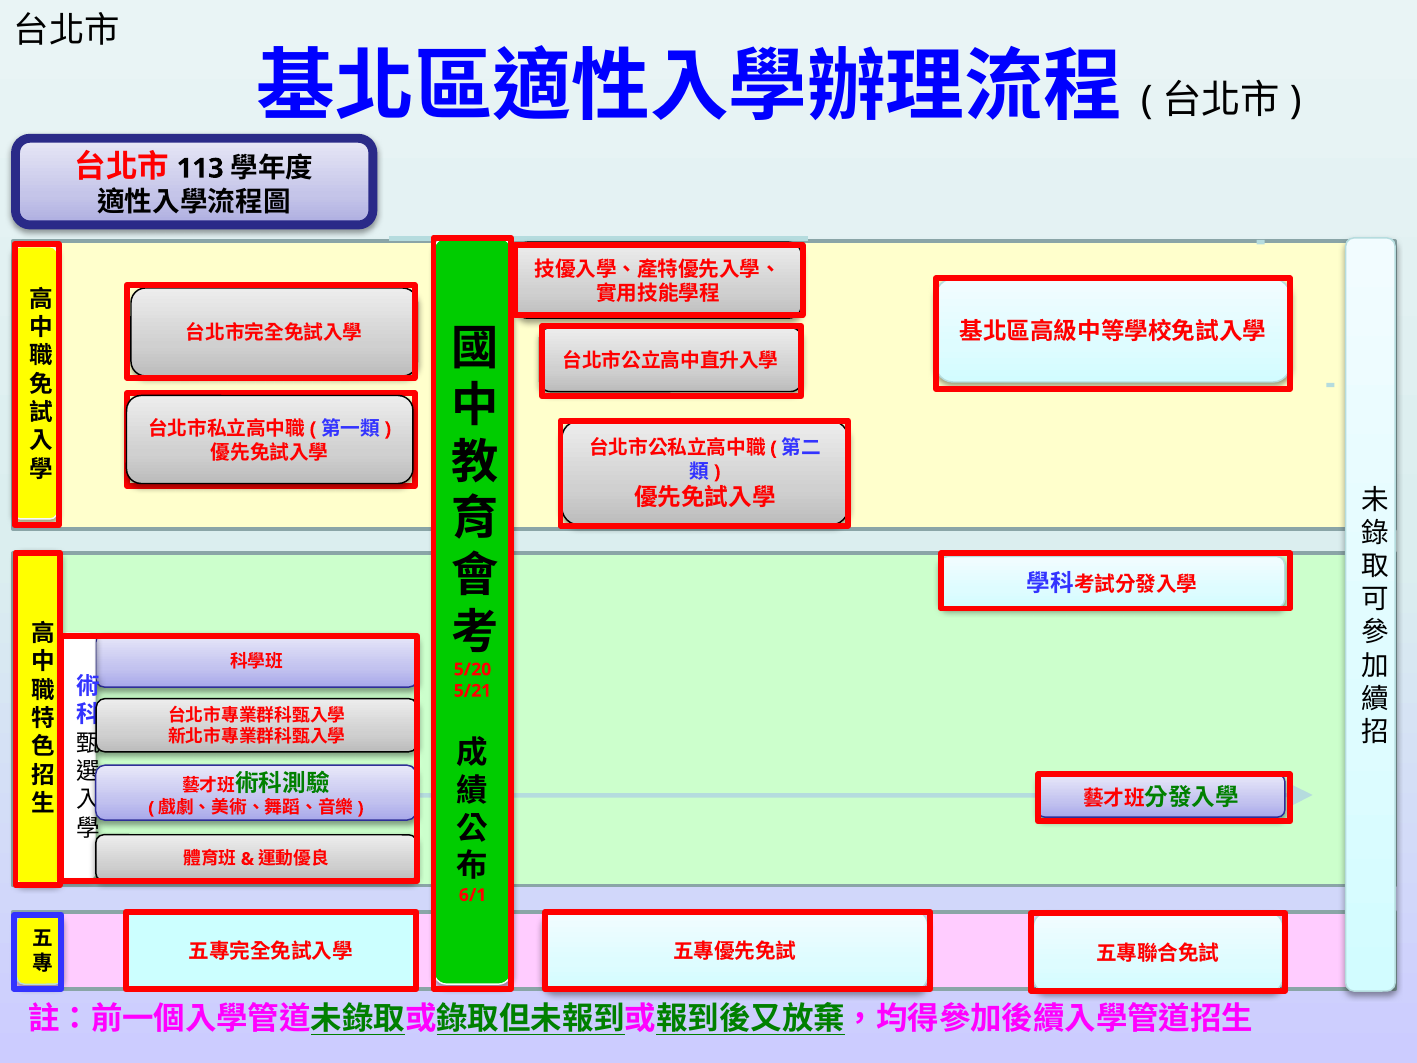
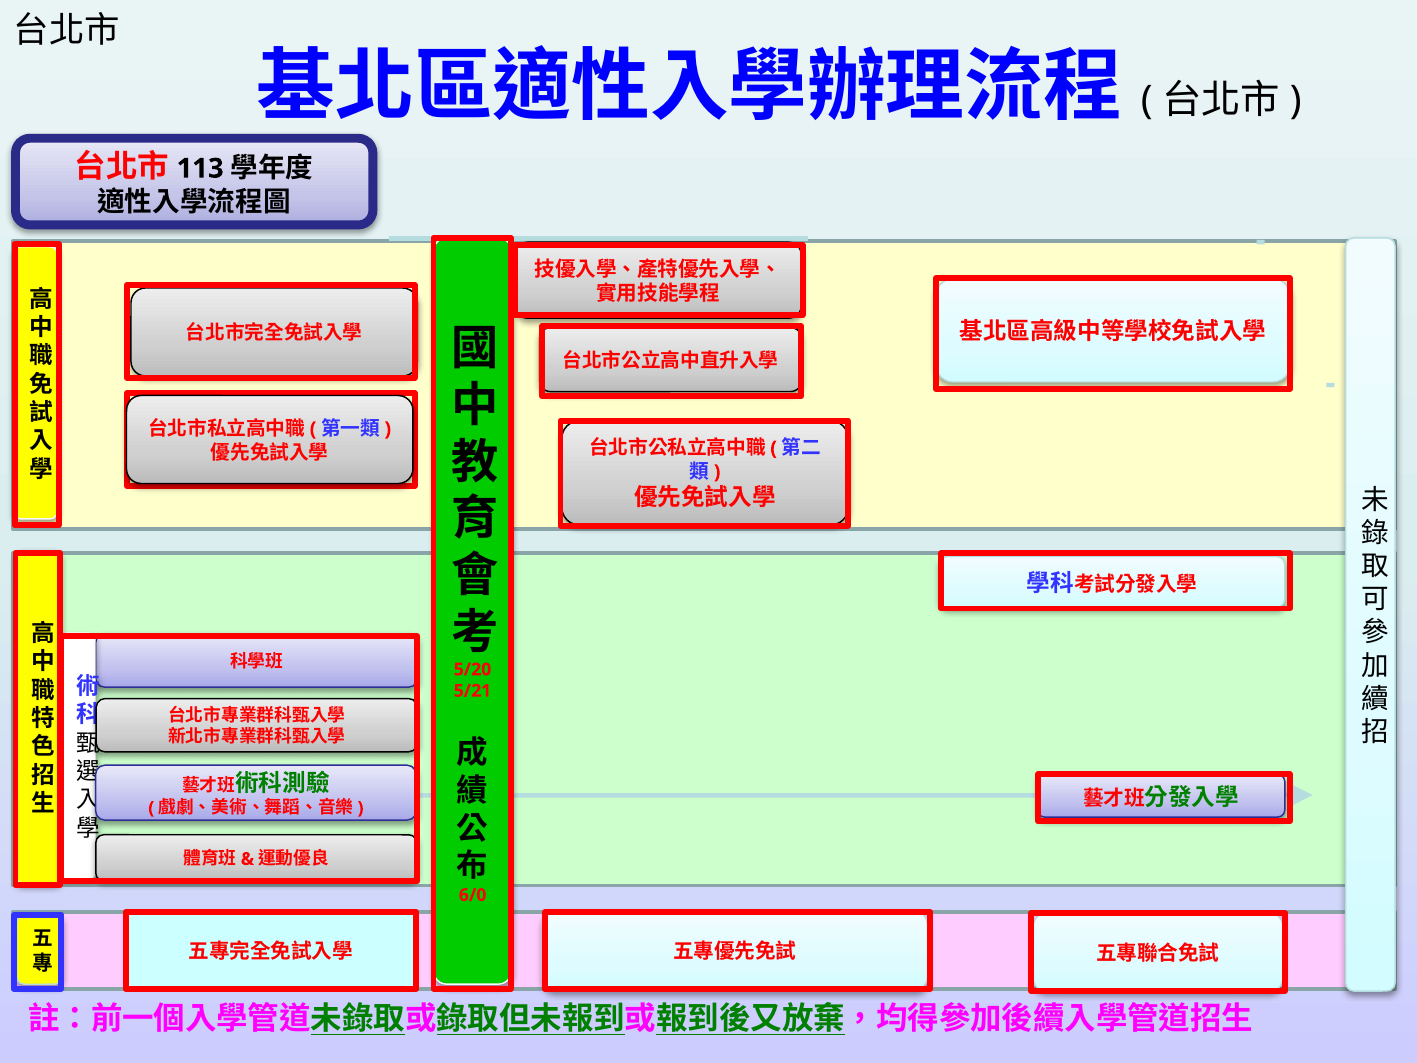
6/1: 6/1 -> 6/0
